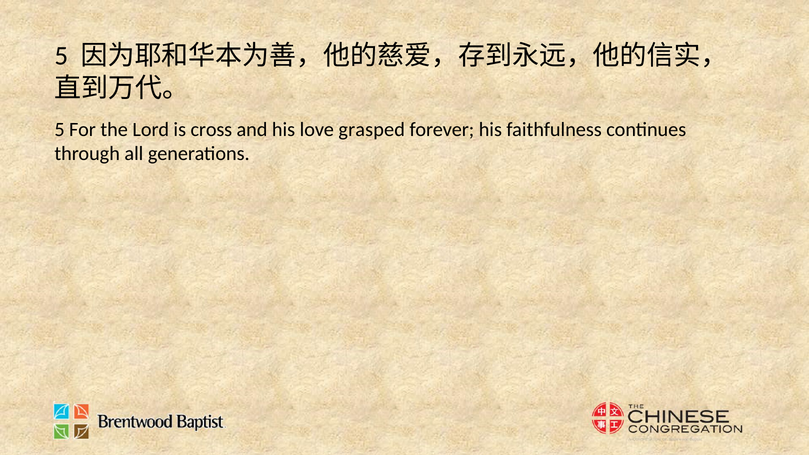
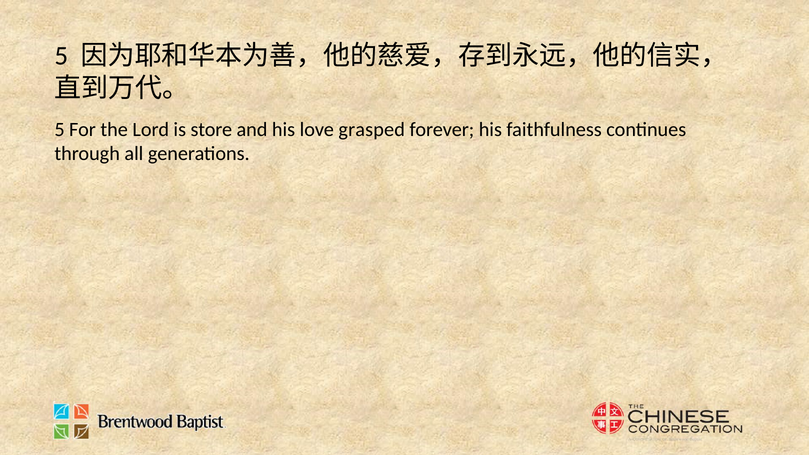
cross: cross -> store
